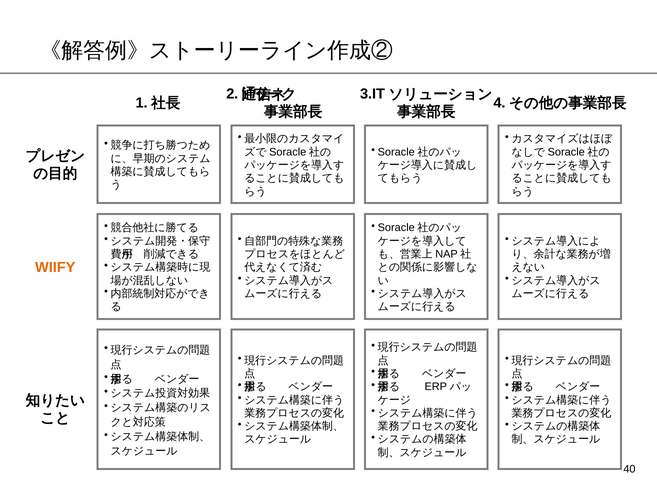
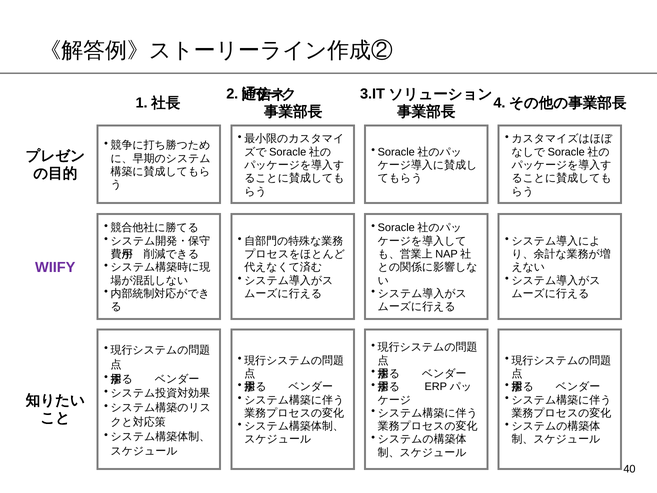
WIIFY colour: orange -> purple
